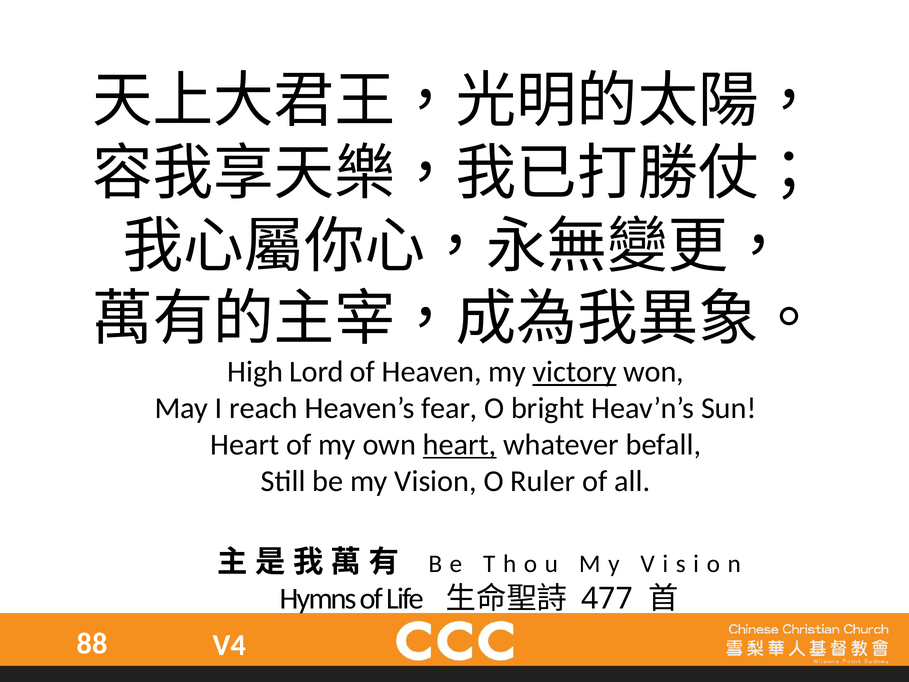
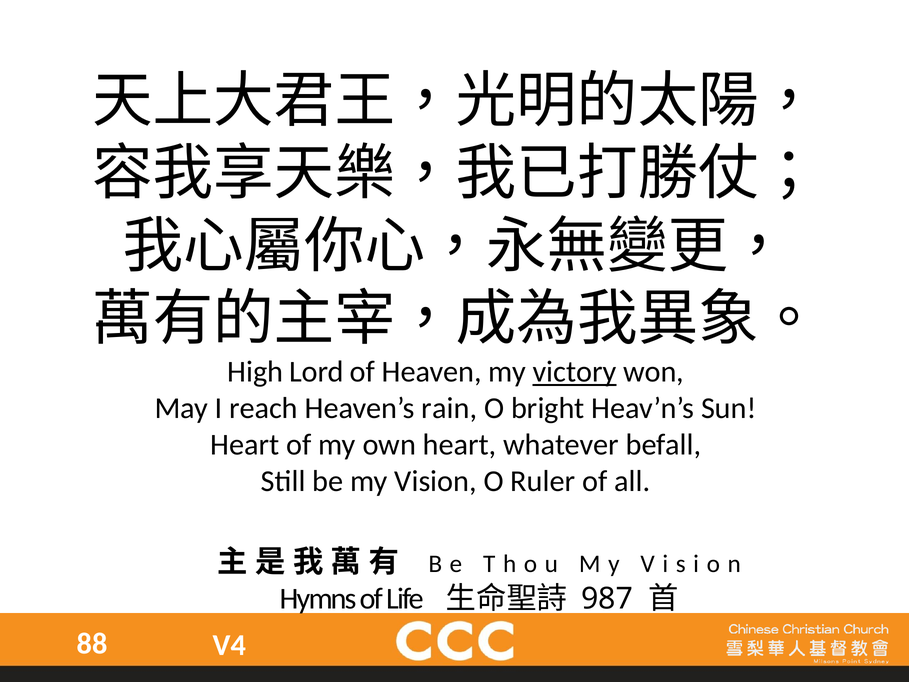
fear: fear -> rain
heart at (460, 444) underline: present -> none
477: 477 -> 987
